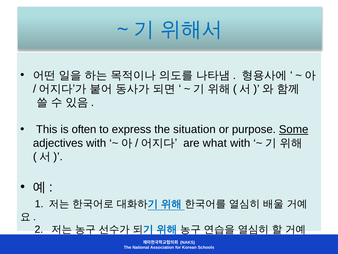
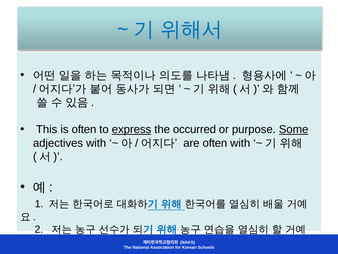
express underline: none -> present
situation: situation -> occurred
are what: what -> often
